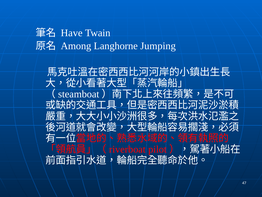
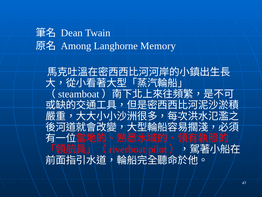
Have: Have -> Dean
Jumping: Jumping -> Memory
